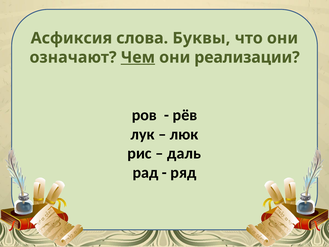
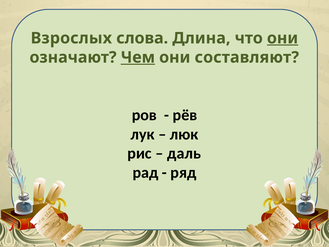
Асфиксия: Асфиксия -> Взрослых
Буквы: Буквы -> Длина
они at (283, 38) underline: none -> present
реализации: реализации -> составляют
